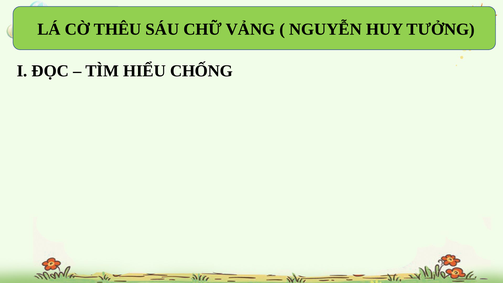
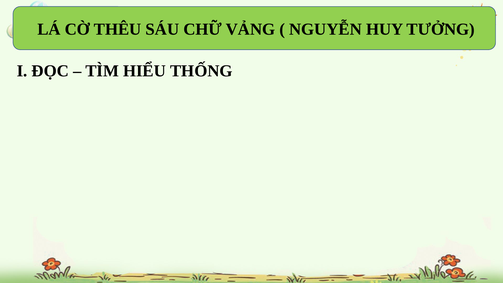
CHỐNG: CHỐNG -> THỐNG
